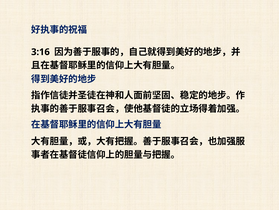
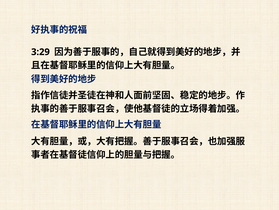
3:16: 3:16 -> 3:29
